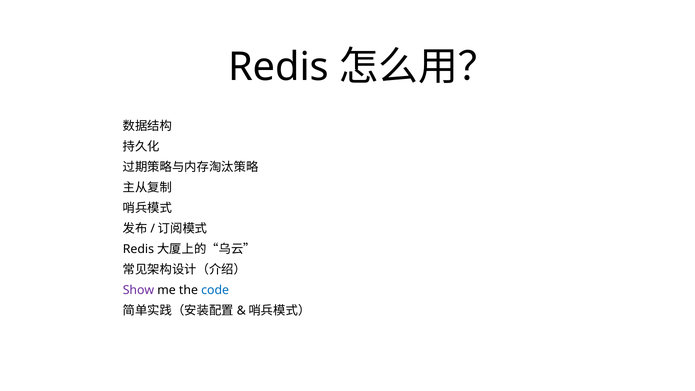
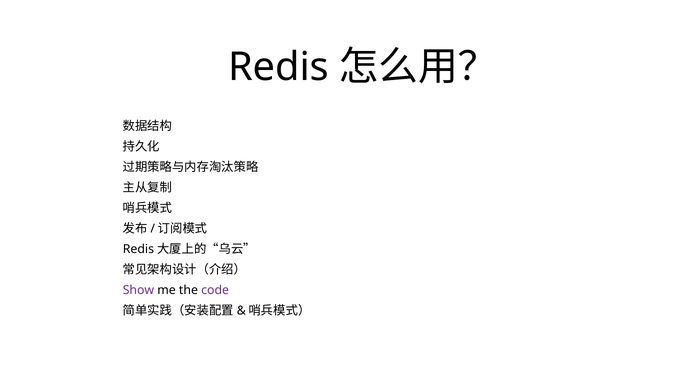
code colour: blue -> purple
